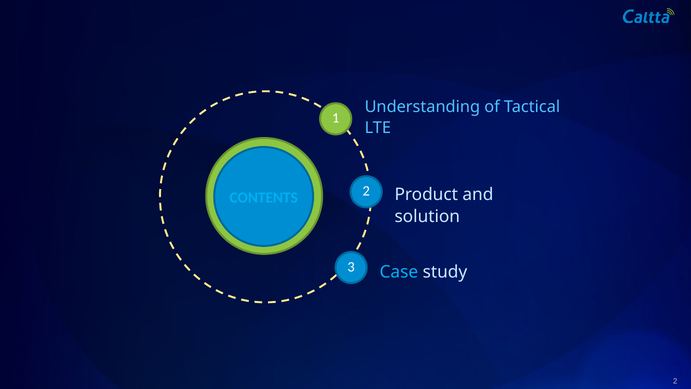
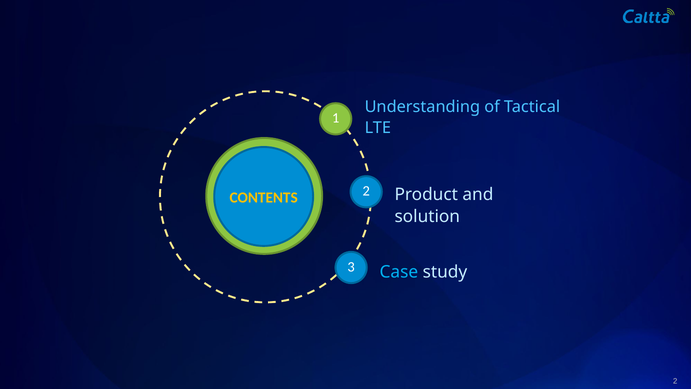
CONTENTS colour: light blue -> yellow
